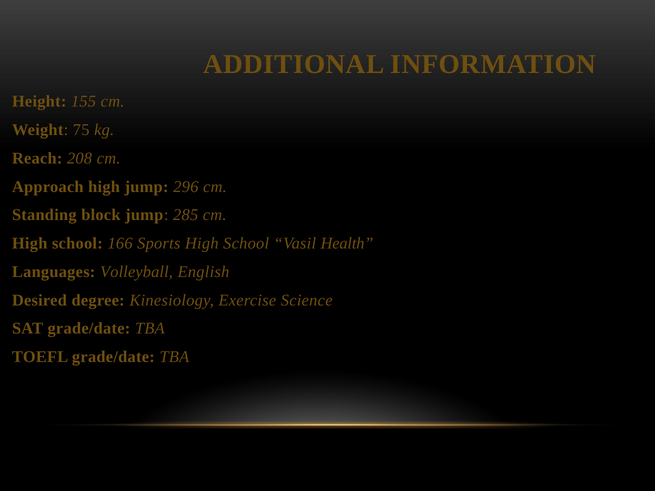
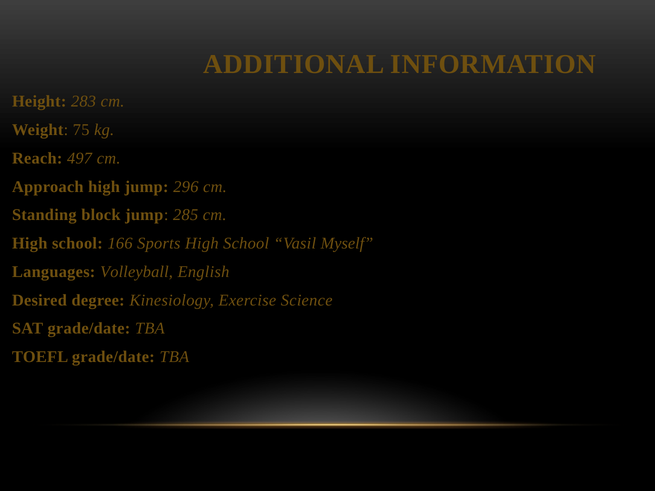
155: 155 -> 283
208: 208 -> 497
Health: Health -> Myself
